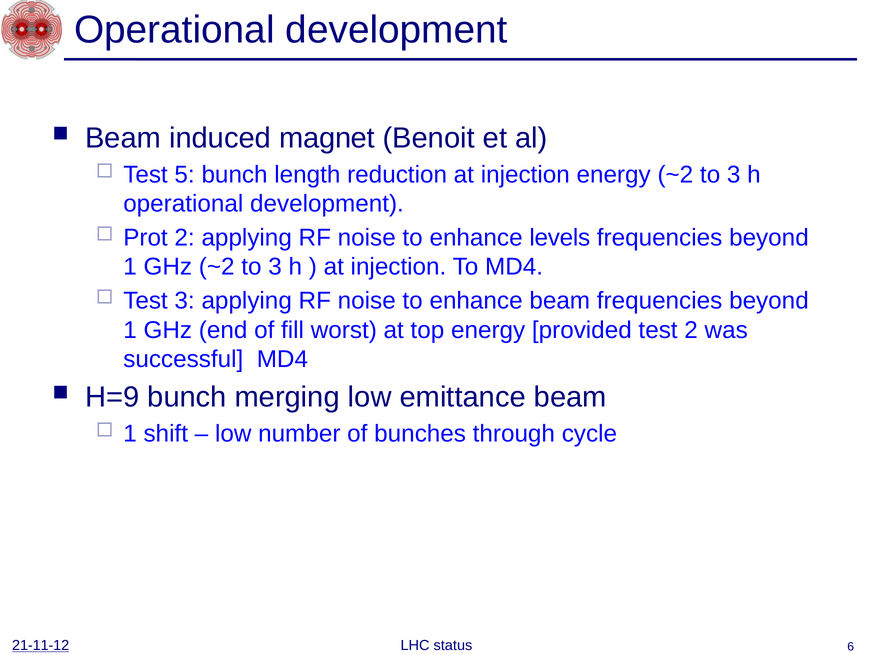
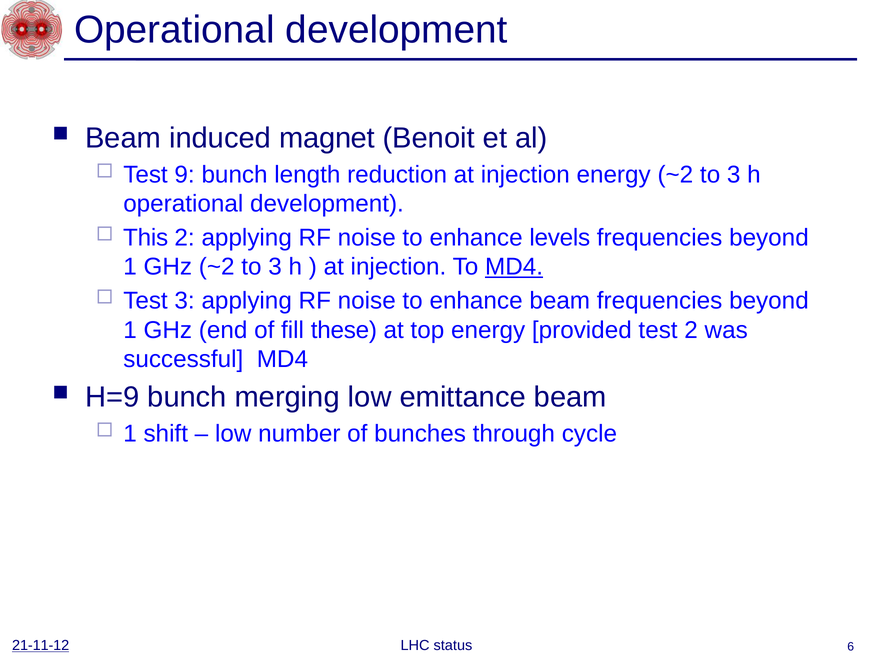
5: 5 -> 9
Prot: Prot -> This
MD4 at (514, 267) underline: none -> present
worst: worst -> these
